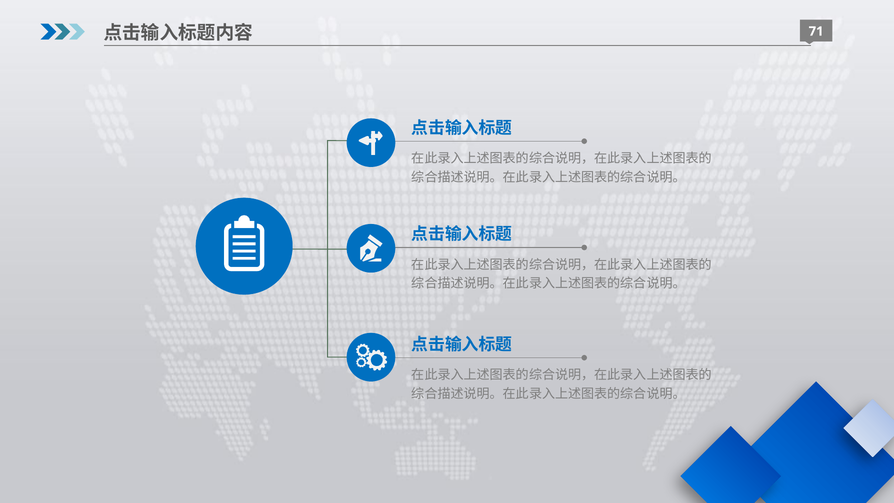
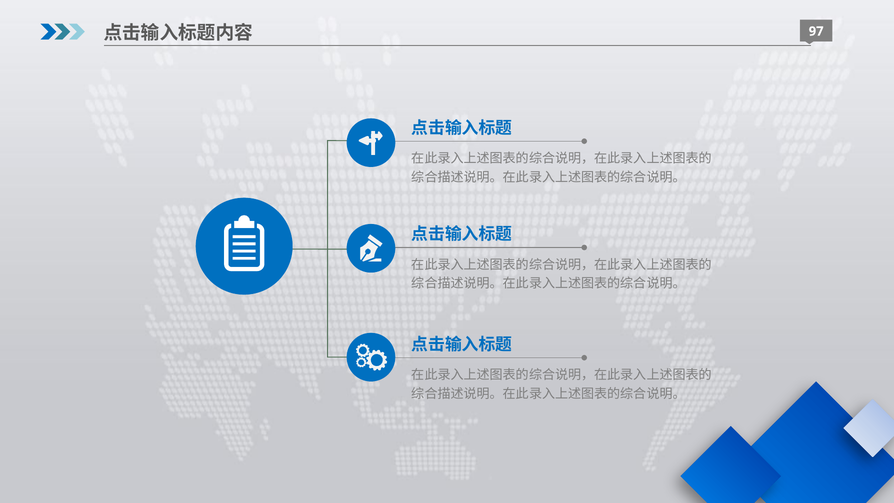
71: 71 -> 97
